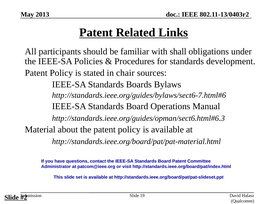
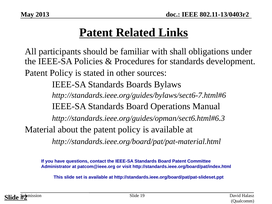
chair: chair -> other
